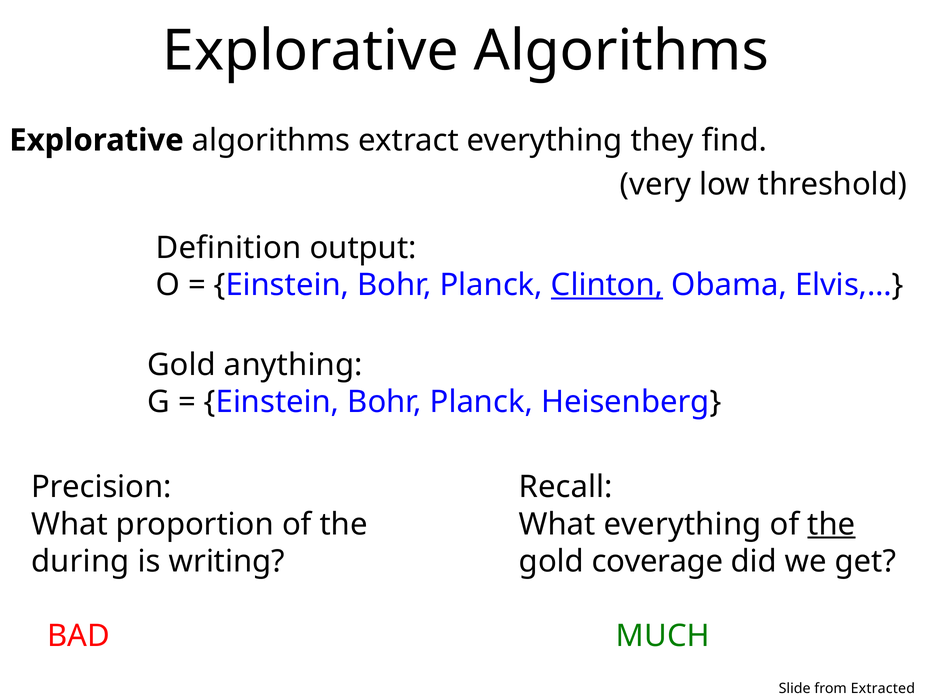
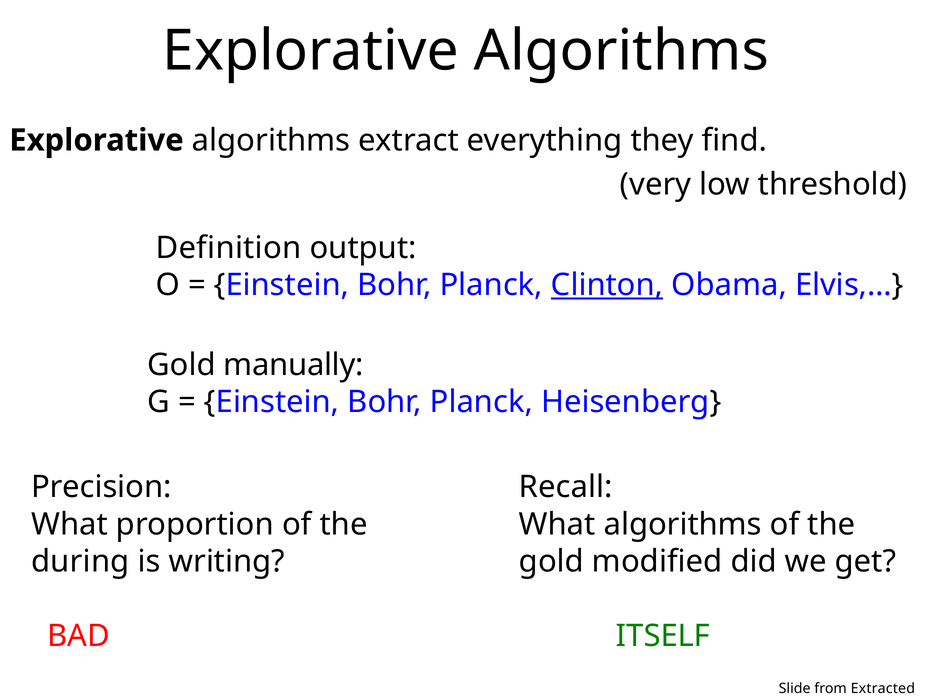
anything: anything -> manually
What everything: everything -> algorithms
the at (831, 524) underline: present -> none
coverage: coverage -> modified
MUCH: MUCH -> ITSELF
